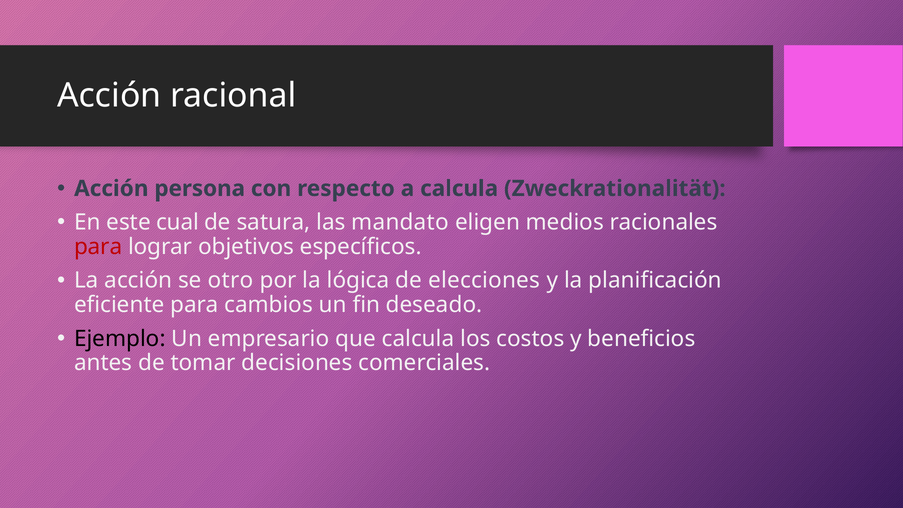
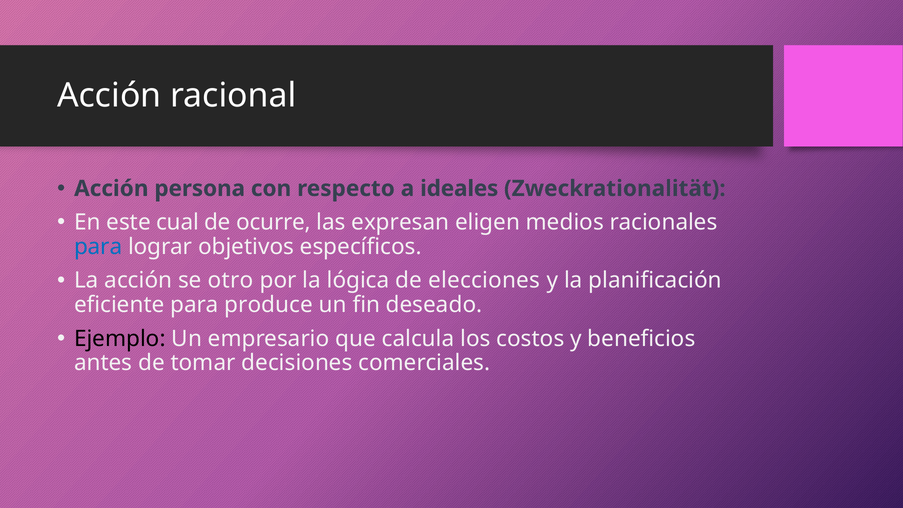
a calcula: calcula -> ideales
satura: satura -> ocurre
mandato: mandato -> expresan
para at (98, 247) colour: red -> blue
cambios: cambios -> produce
